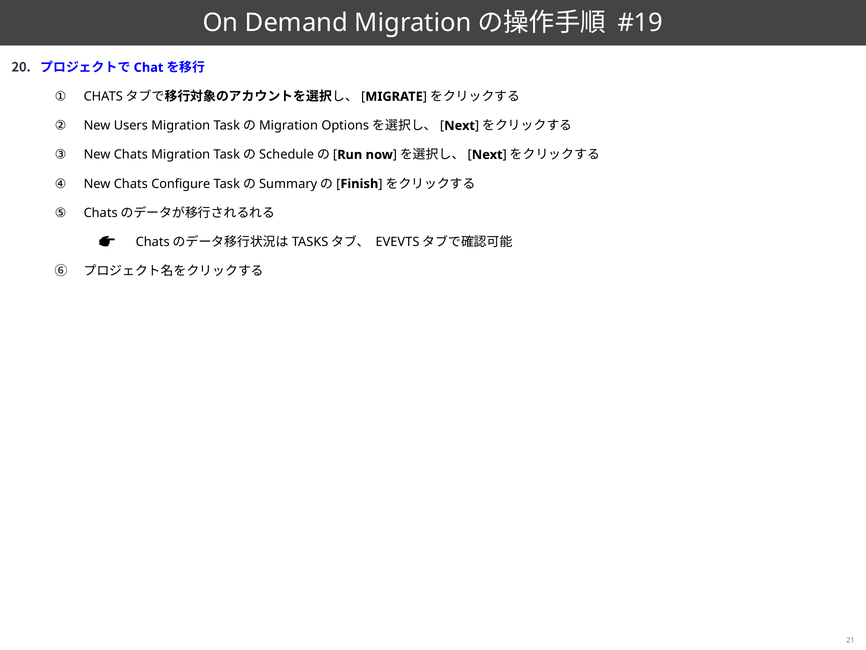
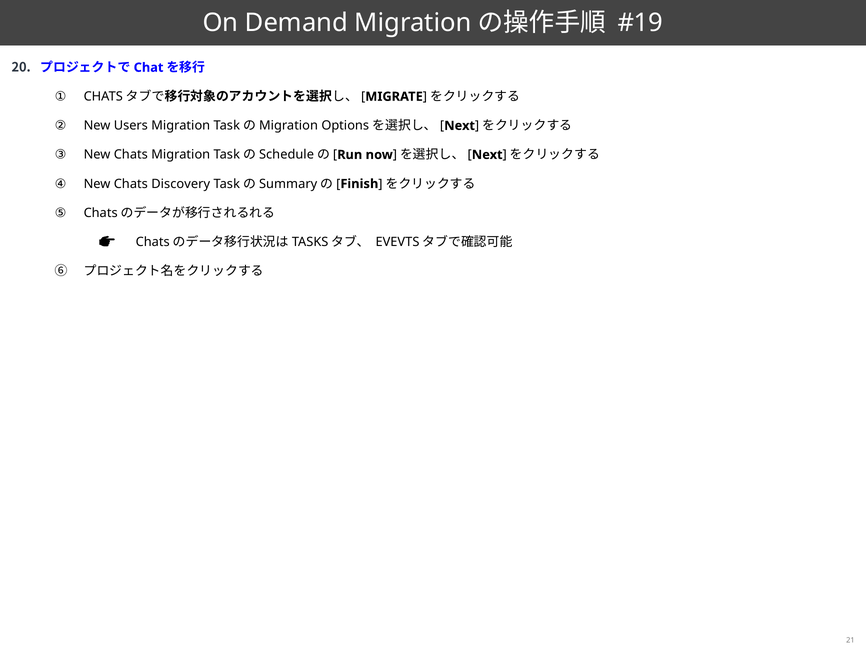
Configure: Configure -> Discovery
